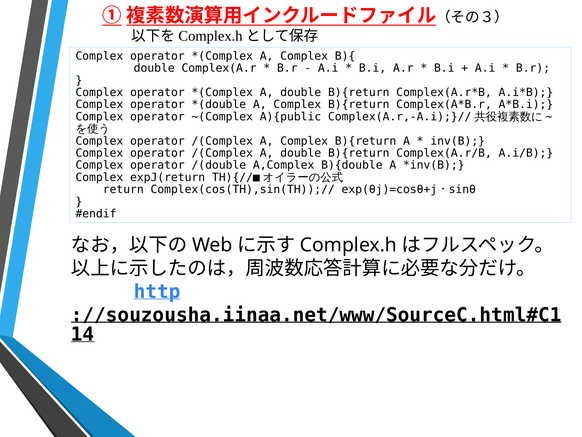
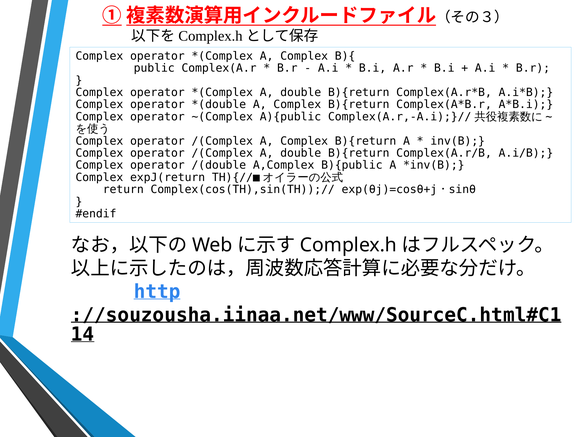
double at (154, 68): double -> public
B){double: B){double -> B){public
